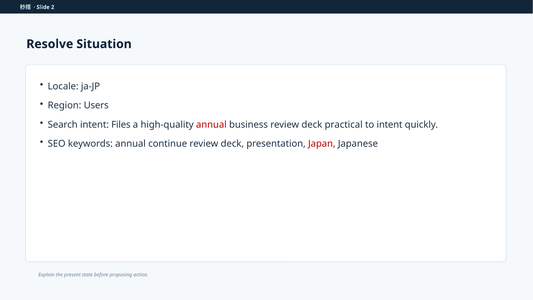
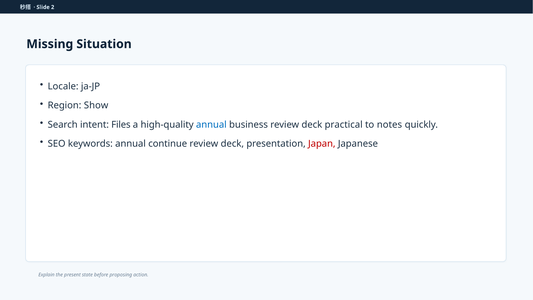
Resolve: Resolve -> Missing
Users: Users -> Show
annual at (211, 124) colour: red -> blue
to intent: intent -> notes
